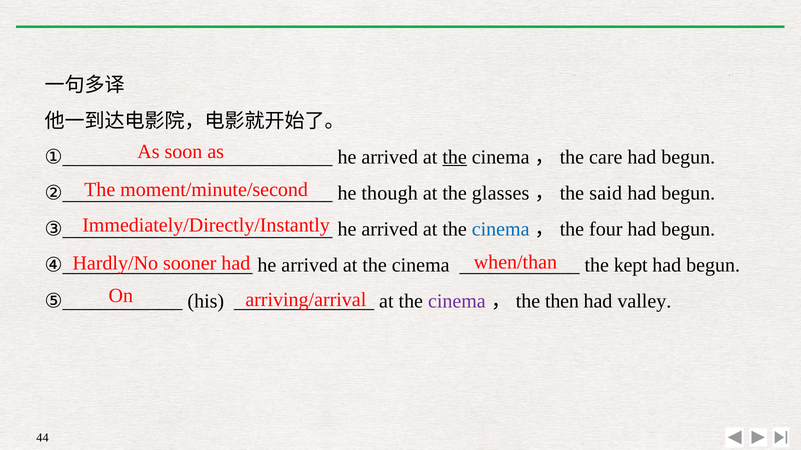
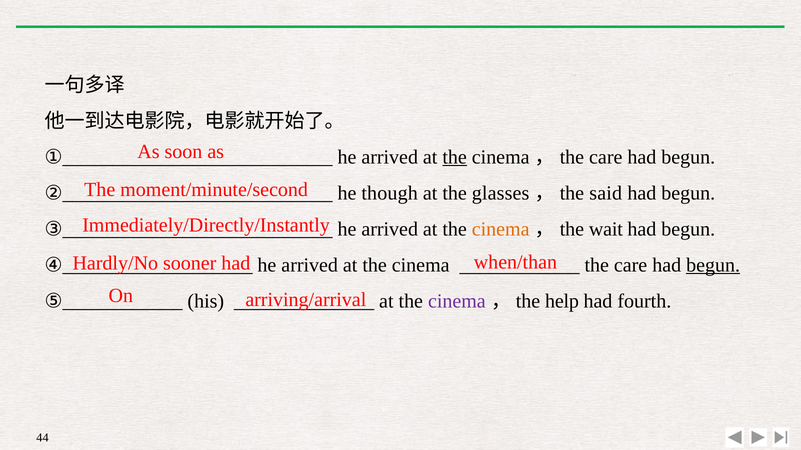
cinema at (501, 229) colour: blue -> orange
four: four -> wait
the kept: kept -> care
begun at (713, 265) underline: none -> present
then: then -> help
valley: valley -> fourth
